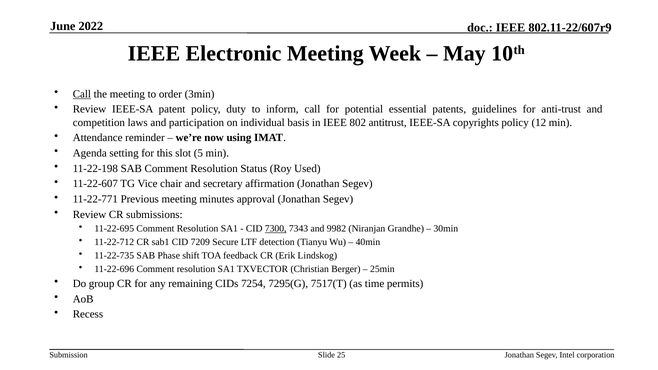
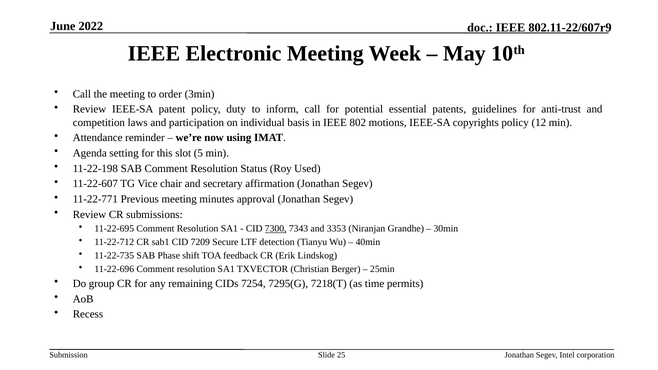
Call at (82, 94) underline: present -> none
antitrust: antitrust -> motions
9982: 9982 -> 3353
7517(T: 7517(T -> 7218(T
